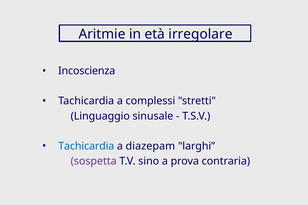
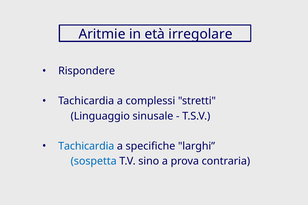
Incoscienza: Incoscienza -> Rispondere
diazepam: diazepam -> specifiche
sospetta colour: purple -> blue
